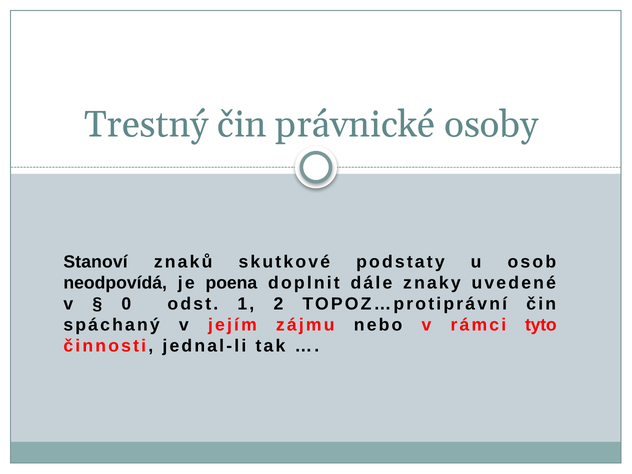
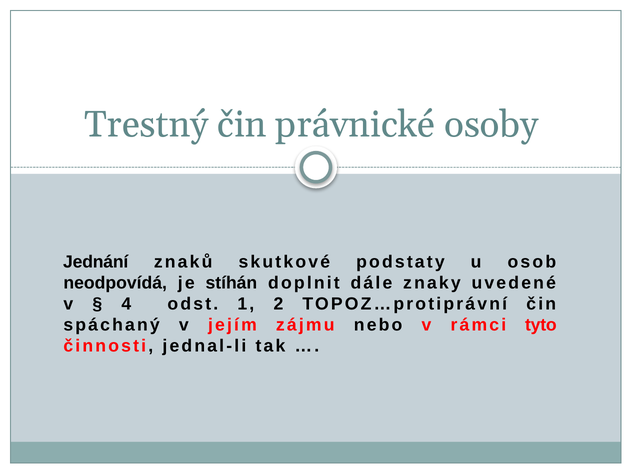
Stanoví: Stanoví -> Jednání
poena: poena -> stíhán
0: 0 -> 4
